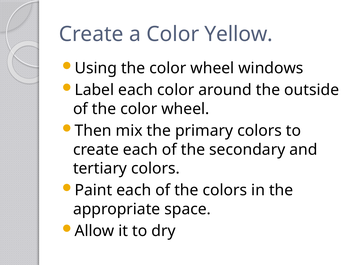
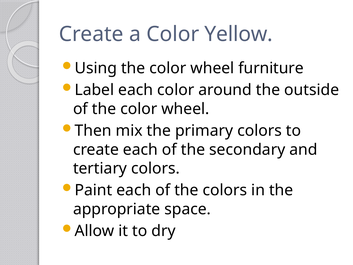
windows: windows -> furniture
